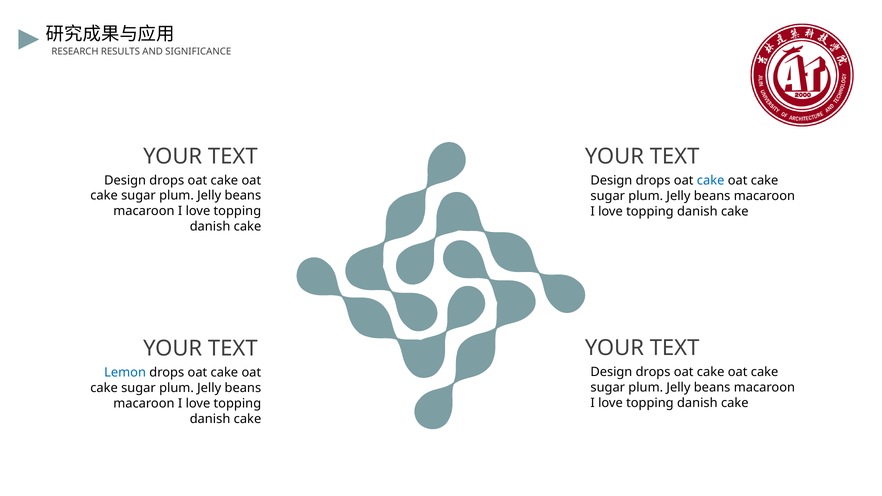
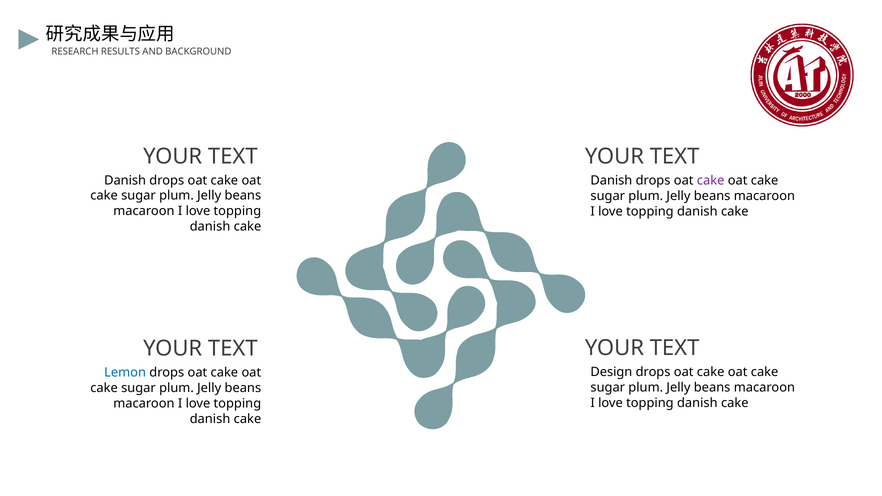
SIGNIFICANCE: SIGNIFICANCE -> BACKGROUND
Design at (125, 180): Design -> Danish
Design at (611, 181): Design -> Danish
cake at (711, 181) colour: blue -> purple
